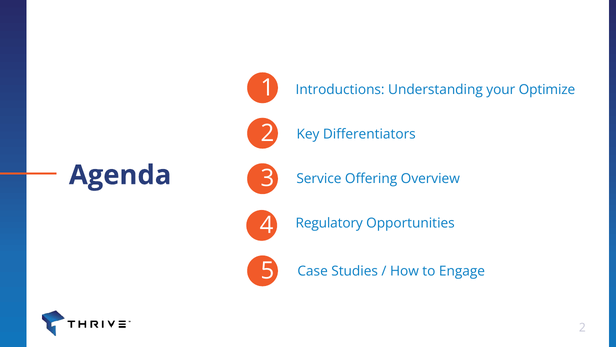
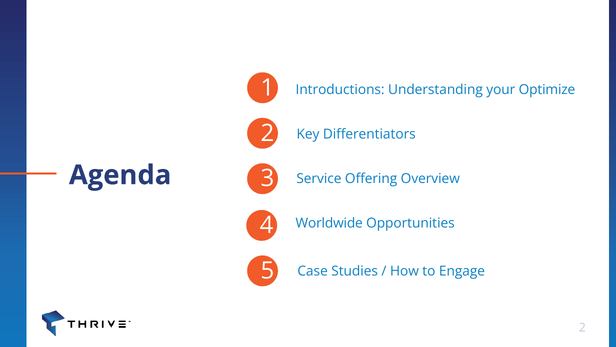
Regulatory: Regulatory -> Worldwide
